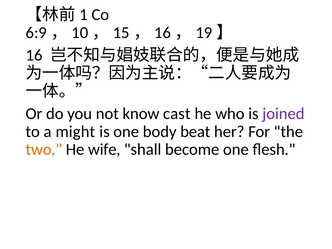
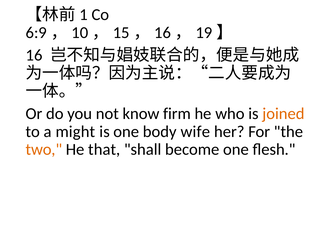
cast: cast -> firm
joined colour: purple -> orange
beat: beat -> wife
wife: wife -> that
